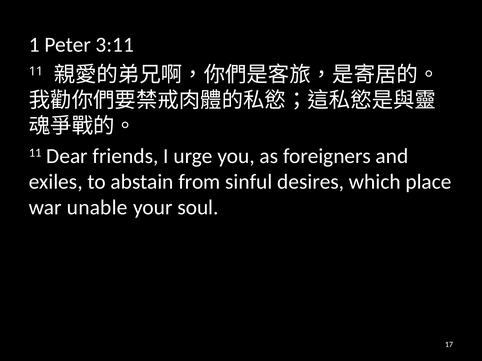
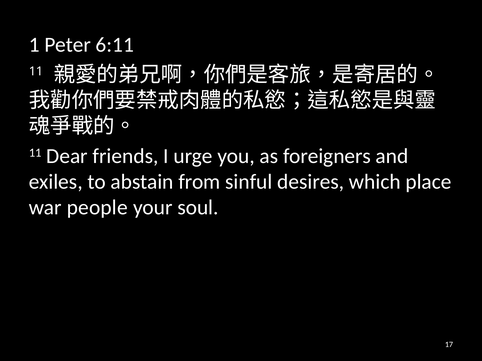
3:11: 3:11 -> 6:11
unable: unable -> people
